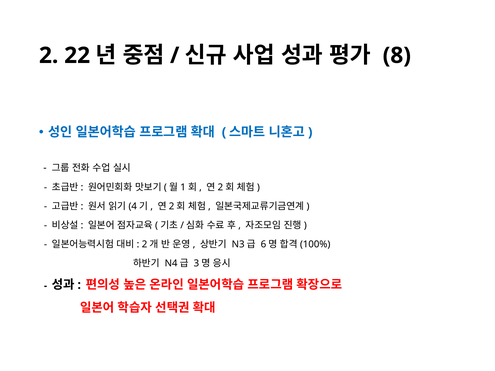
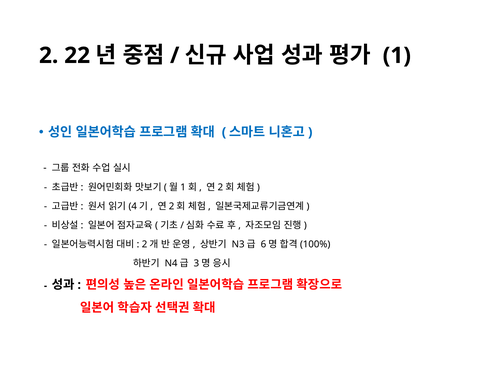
8: 8 -> 1
